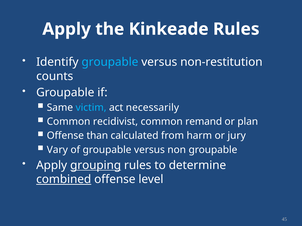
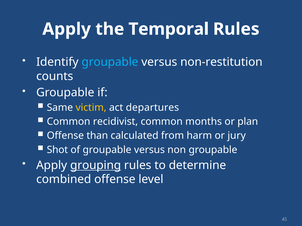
Kinkeade: Kinkeade -> Temporal
victim colour: light blue -> yellow
necessarily: necessarily -> departures
remand: remand -> months
Vary: Vary -> Shot
combined underline: present -> none
